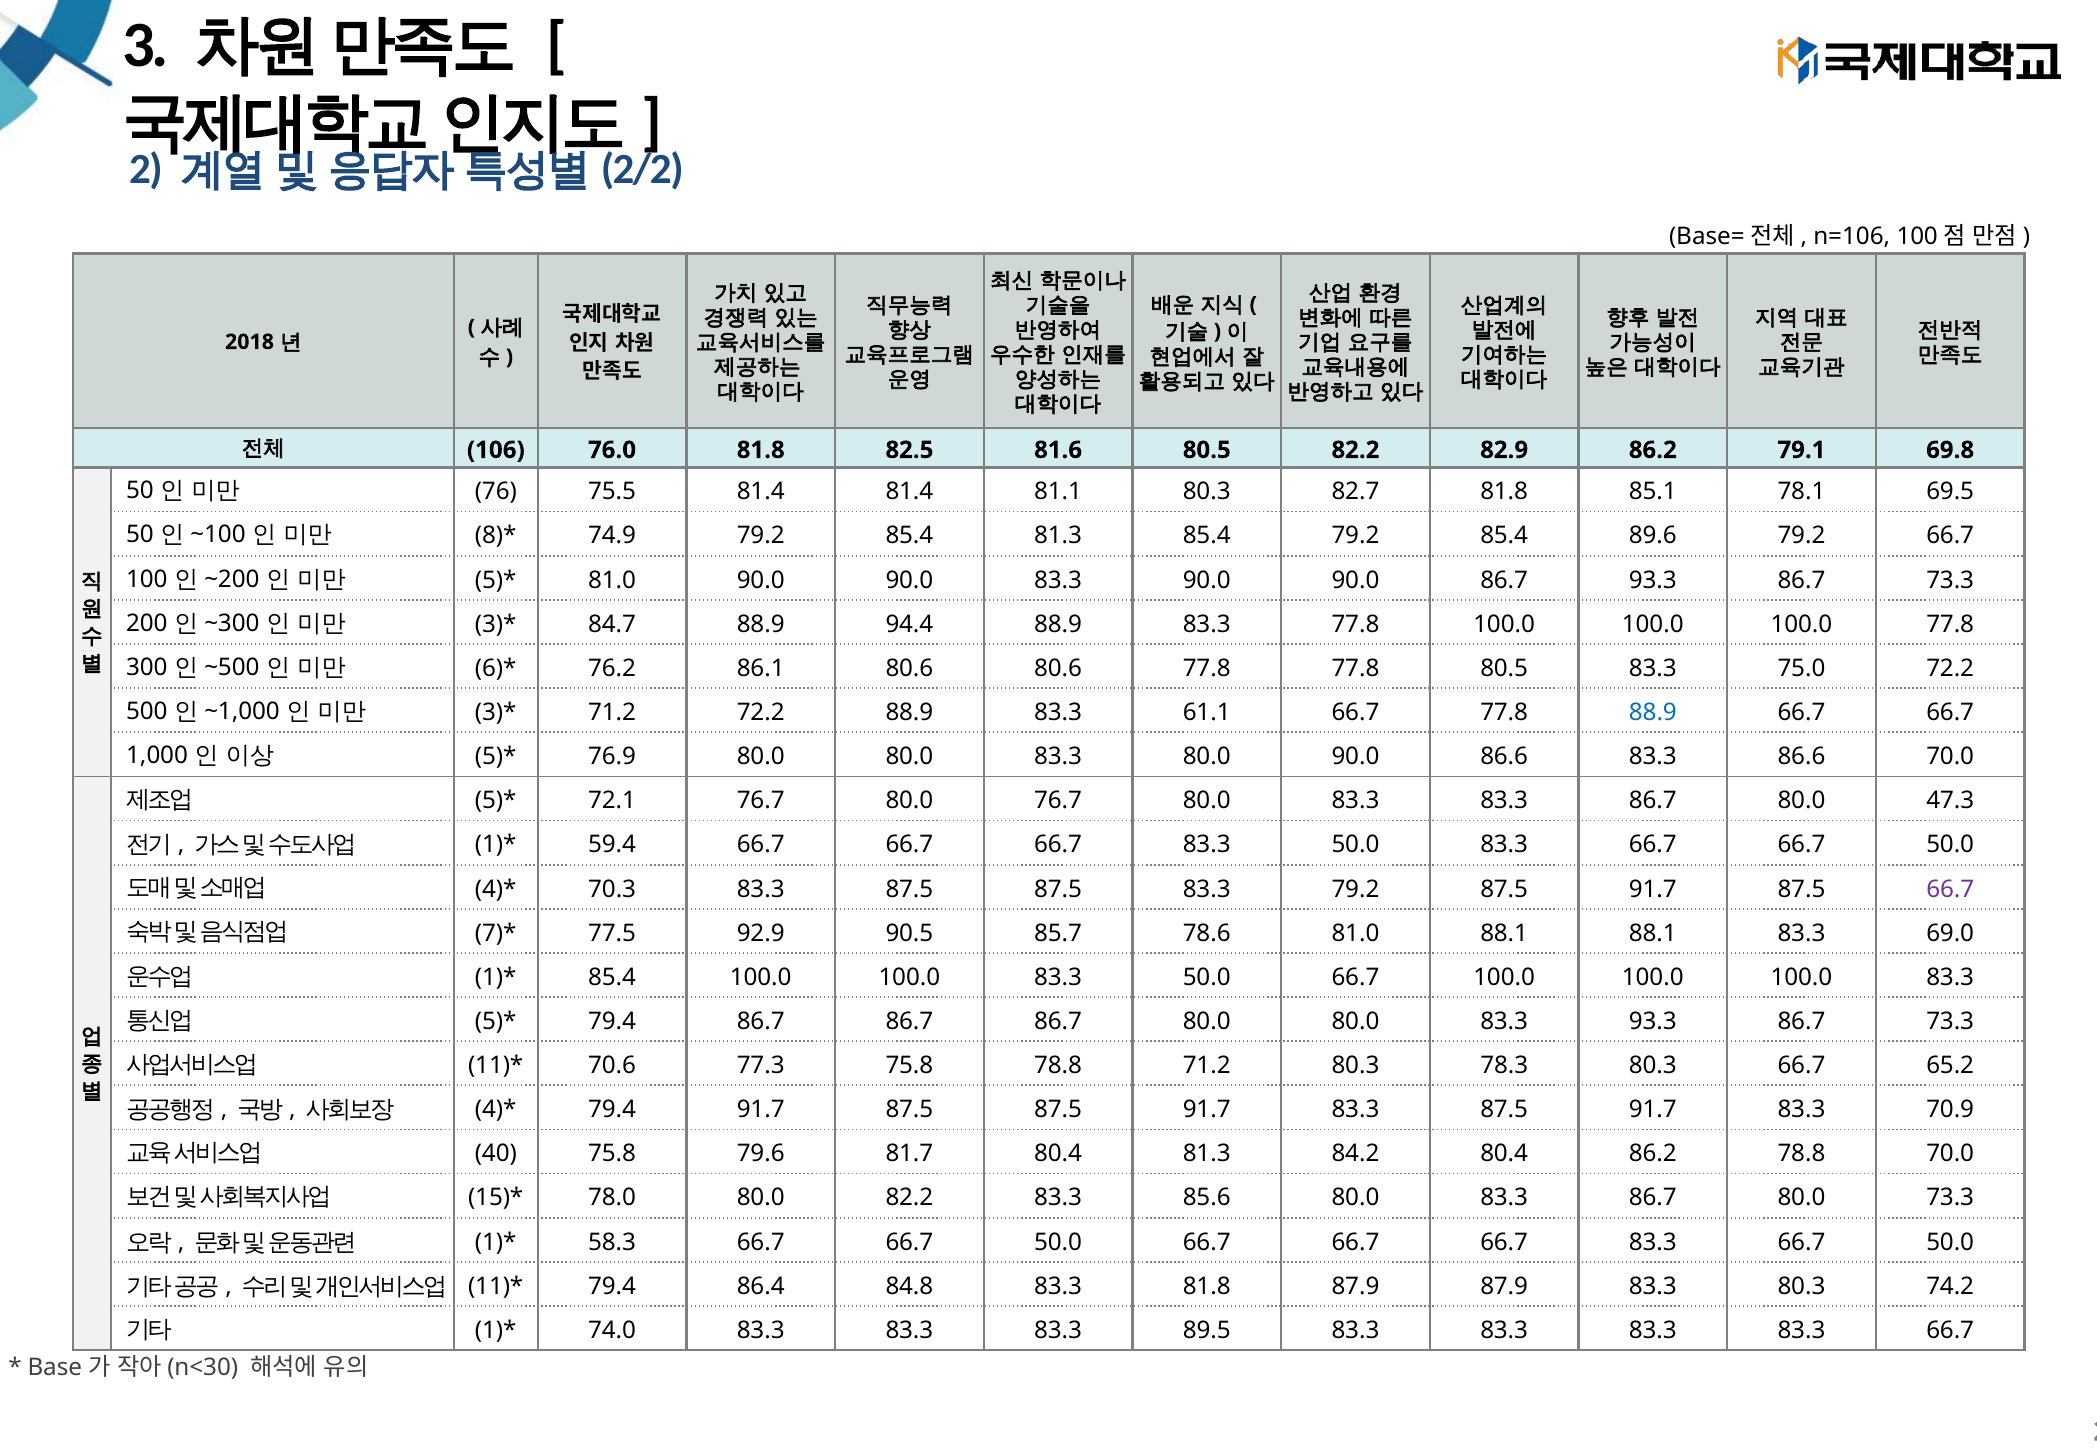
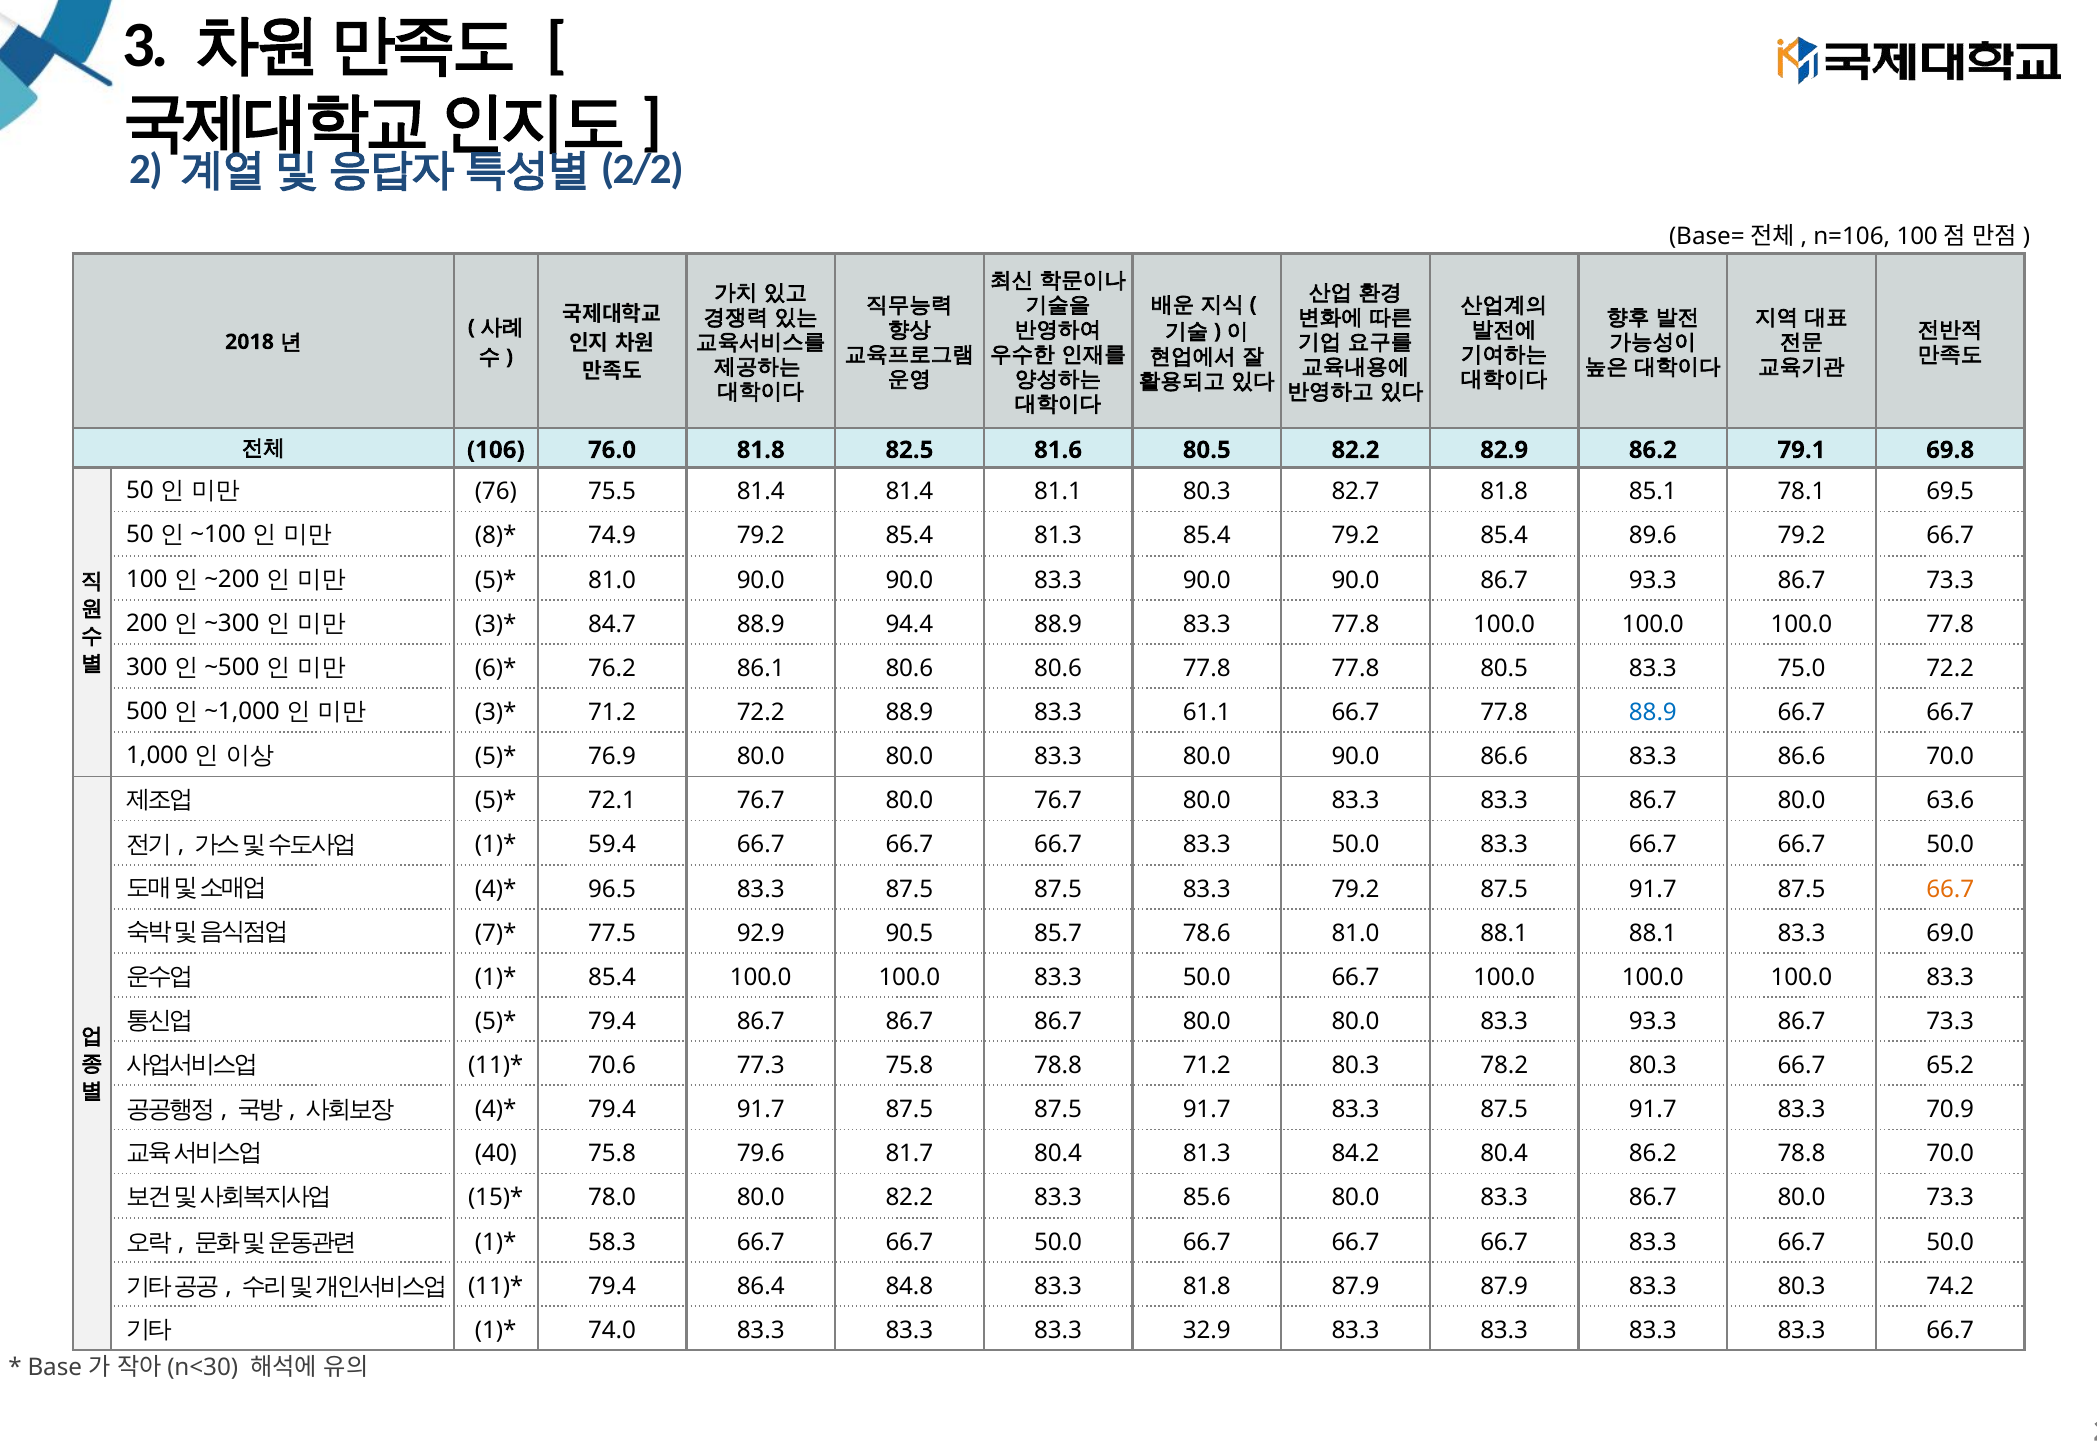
47.3: 47.3 -> 63.6
70.3: 70.3 -> 96.5
66.7 at (1950, 889) colour: purple -> orange
78.3: 78.3 -> 78.2
89.5: 89.5 -> 32.9
